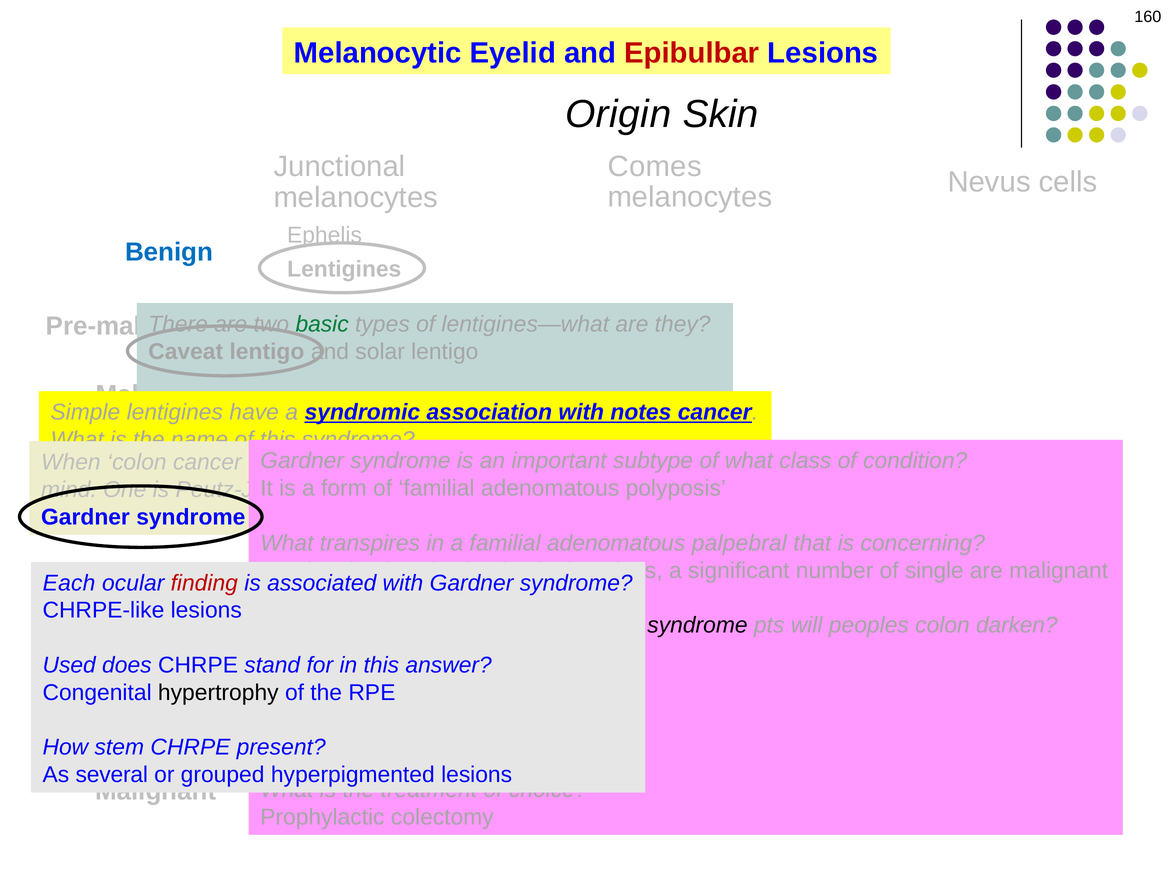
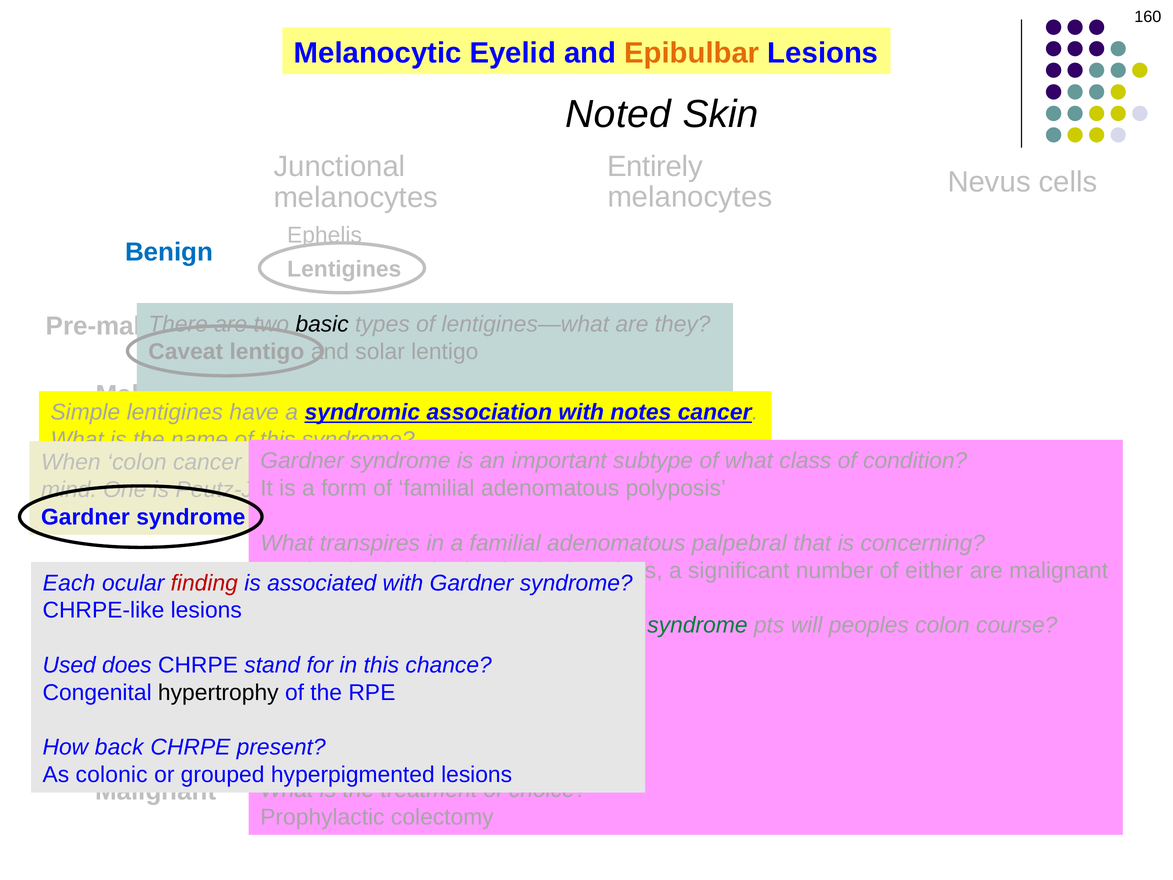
Epibulbar at (692, 53) colour: red -> orange
Origin: Origin -> Noted
Comes: Comes -> Entirely
basic colour: green -> black
single: single -> either
syndrome at (697, 625) colour: black -> green
darken: darken -> course
answer: answer -> chance
stem: stem -> back
As several: several -> colonic
